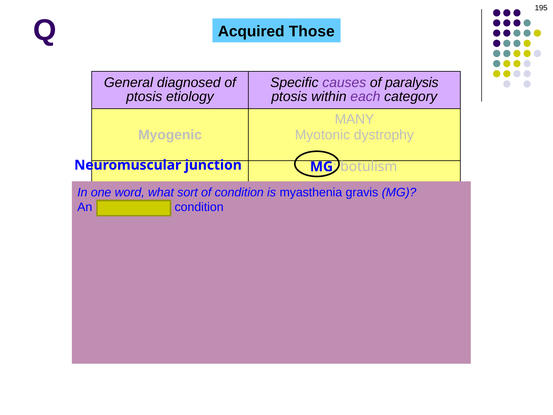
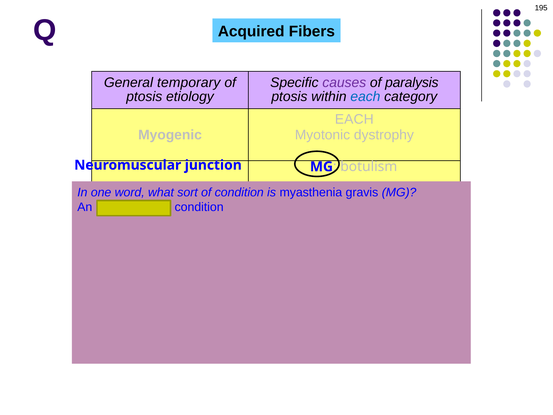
Those: Those -> Fibers
diagnosed: diagnosed -> temporary
each at (365, 96) colour: purple -> blue
MANY at (354, 119): MANY -> EACH
